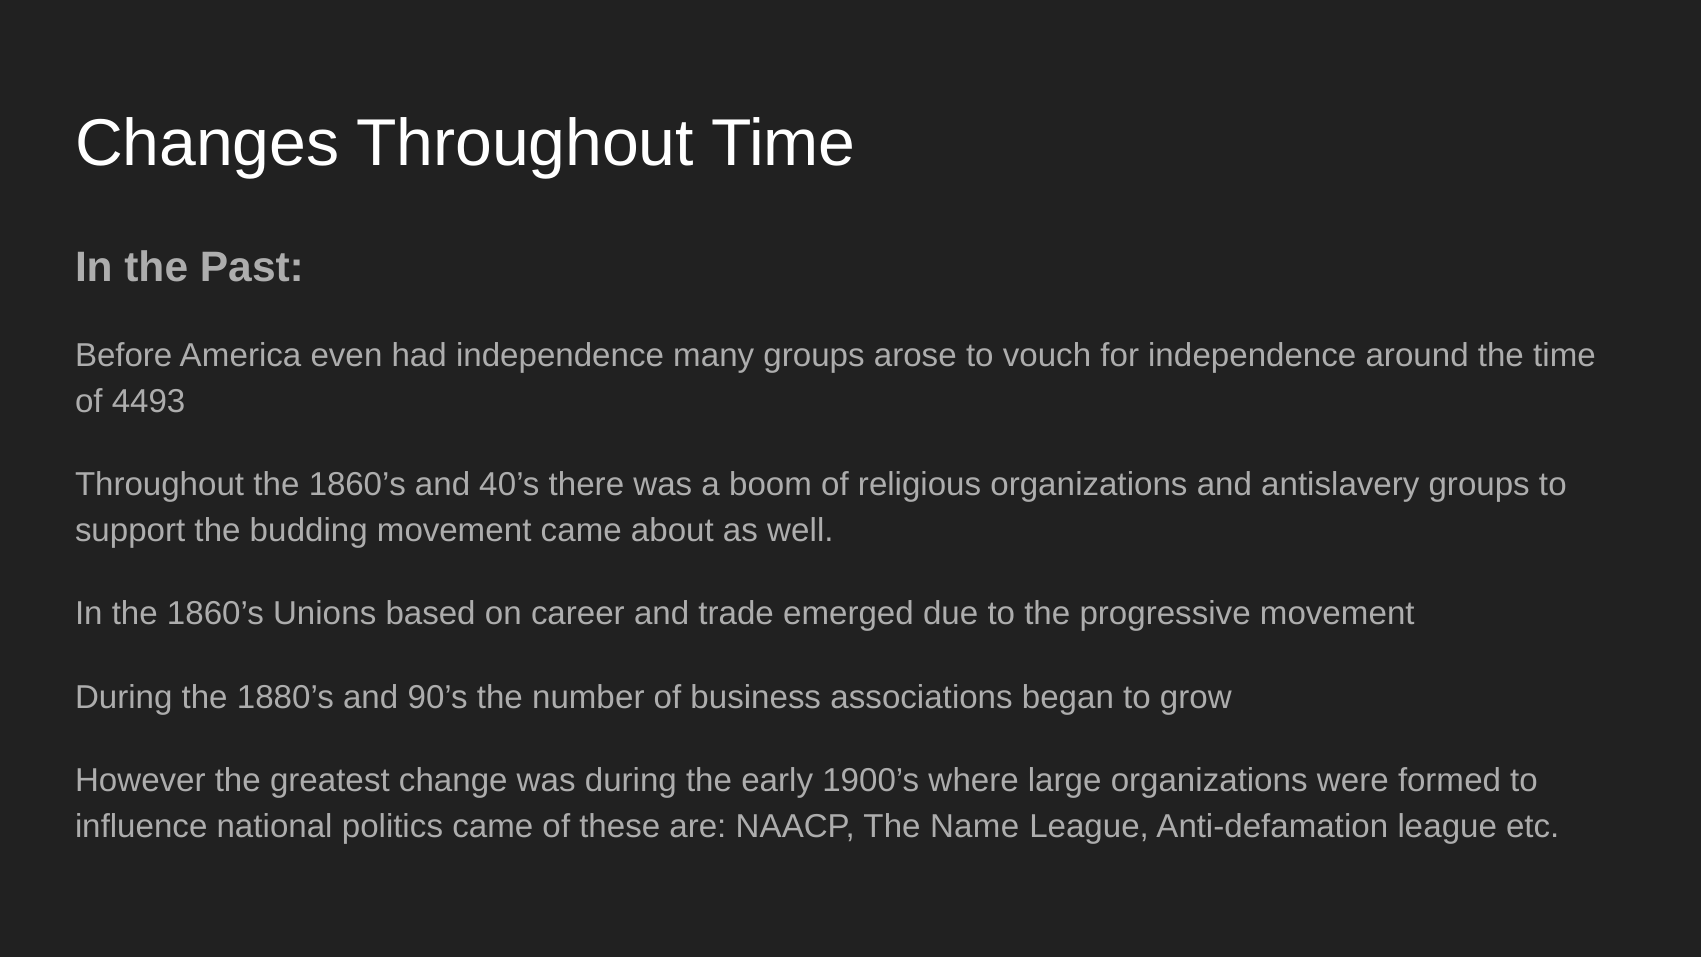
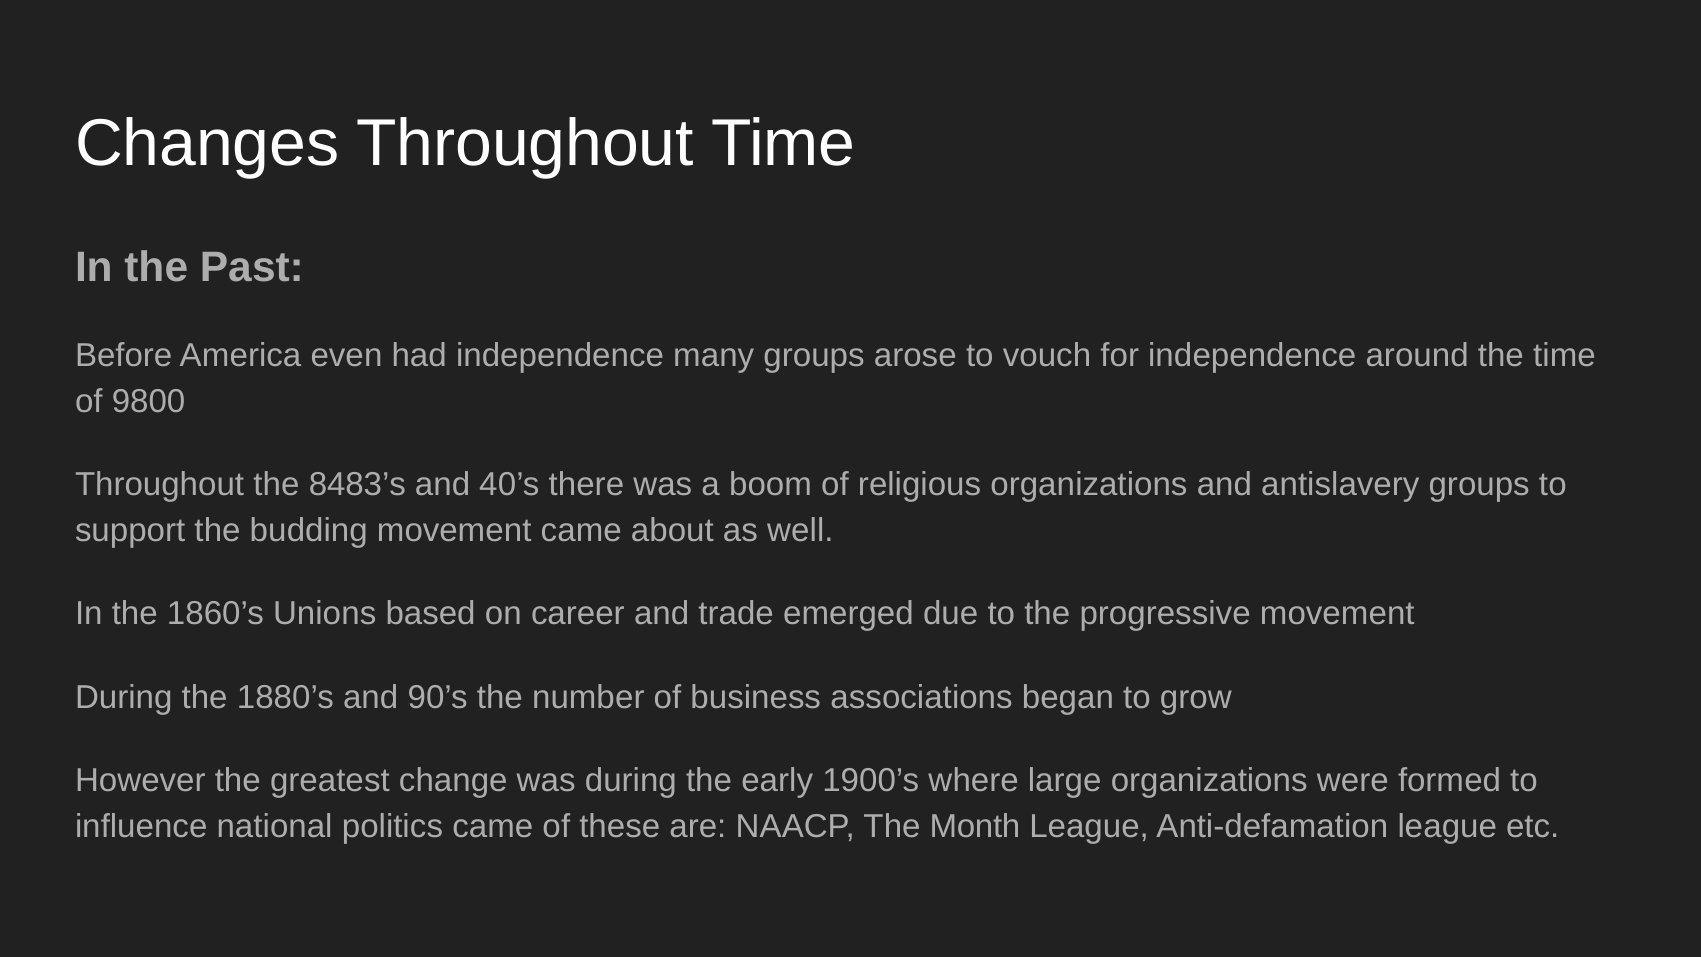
4493: 4493 -> 9800
Throughout the 1860’s: 1860’s -> 8483’s
Name: Name -> Month
